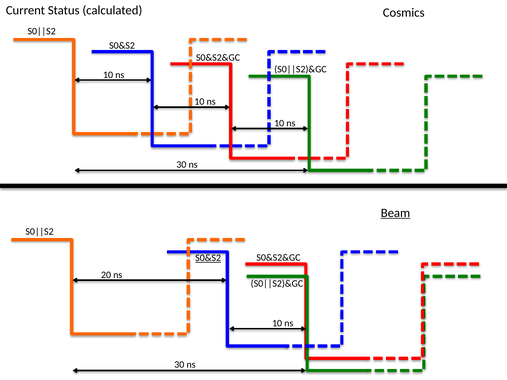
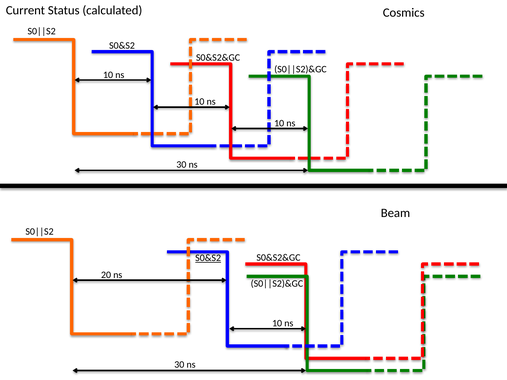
Beam underline: present -> none
